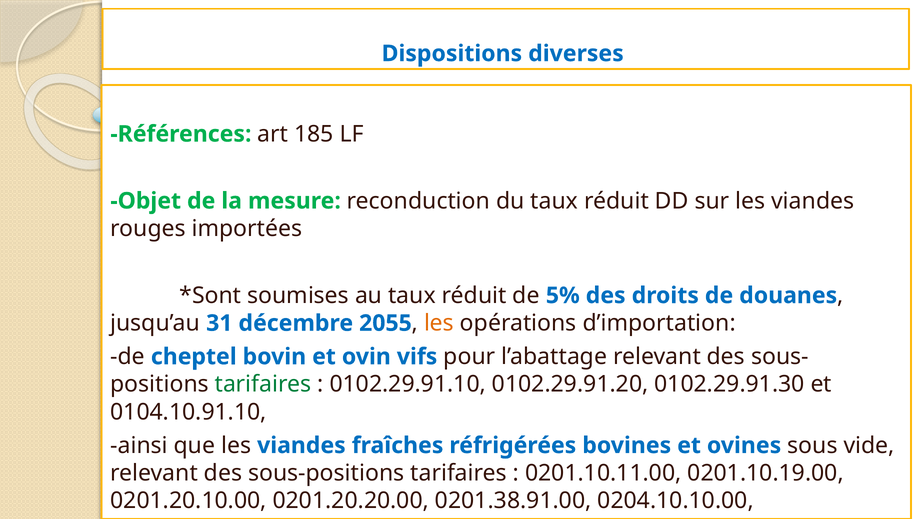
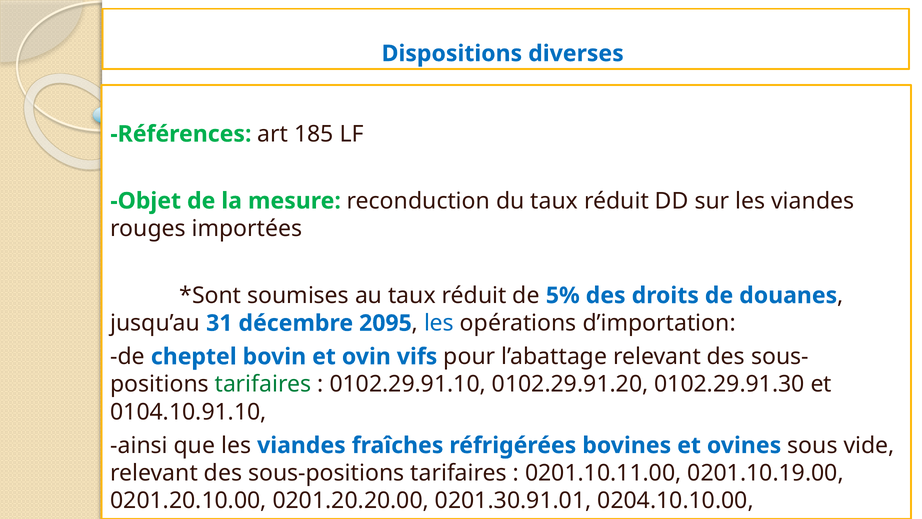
2055: 2055 -> 2095
les at (439, 323) colour: orange -> blue
0201.38.91.00: 0201.38.91.00 -> 0201.30.91.01
